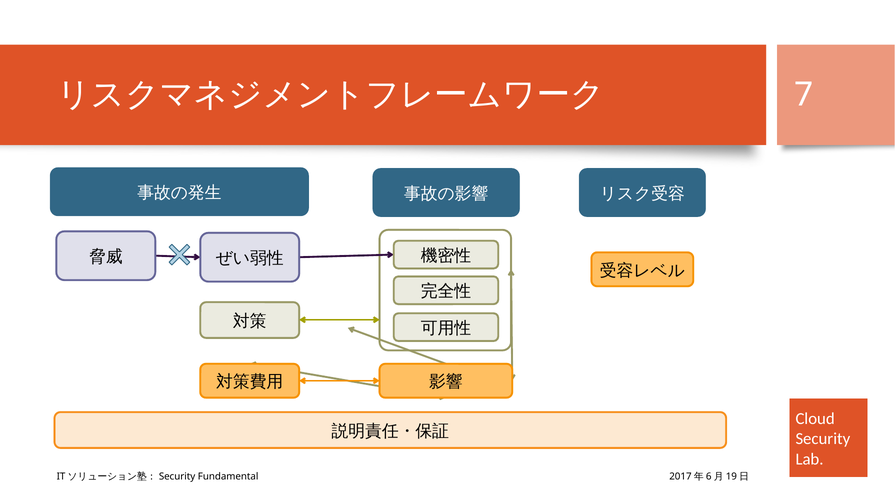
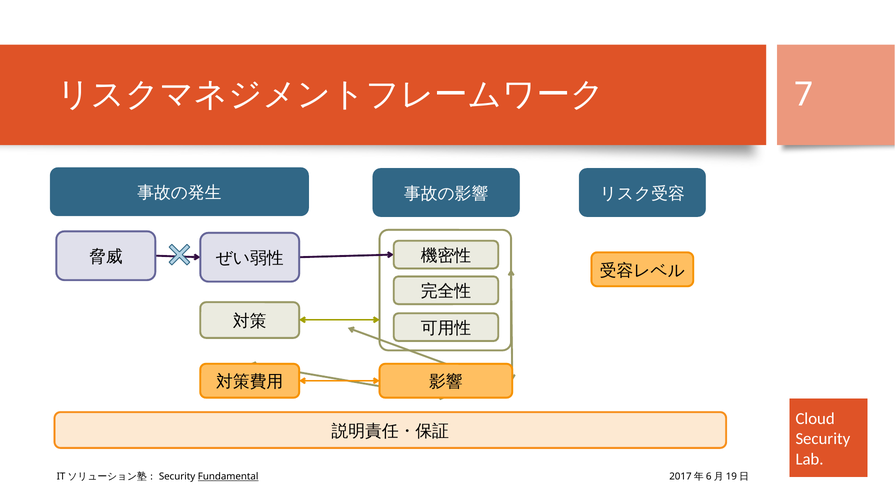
Fundamental underline: none -> present
